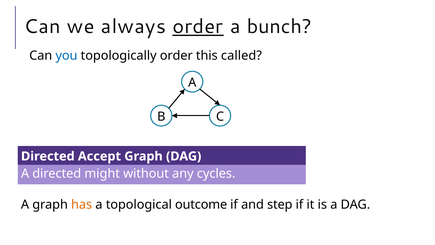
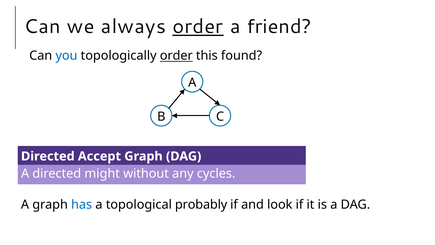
bunch: bunch -> friend
order at (176, 56) underline: none -> present
called: called -> found
has colour: orange -> blue
outcome: outcome -> probably
step: step -> look
